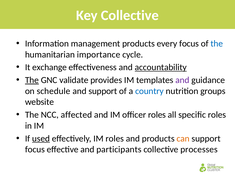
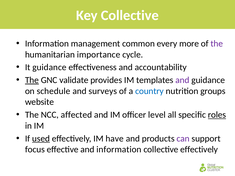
management products: products -> common
every focus: focus -> more
the at (217, 44) colour: blue -> purple
It exchange: exchange -> guidance
accountability underline: present -> none
and support: support -> surveys
officer roles: roles -> level
roles at (217, 115) underline: none -> present
IM roles: roles -> have
can colour: orange -> purple
and participants: participants -> information
collective processes: processes -> effectively
